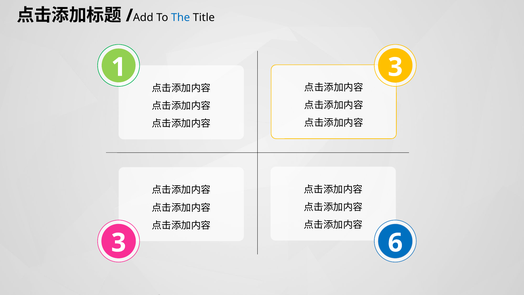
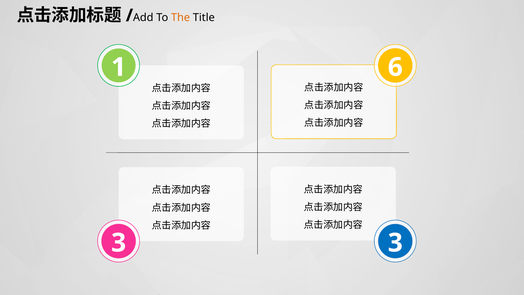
The colour: blue -> orange
1 3: 3 -> 6
3 6: 6 -> 3
